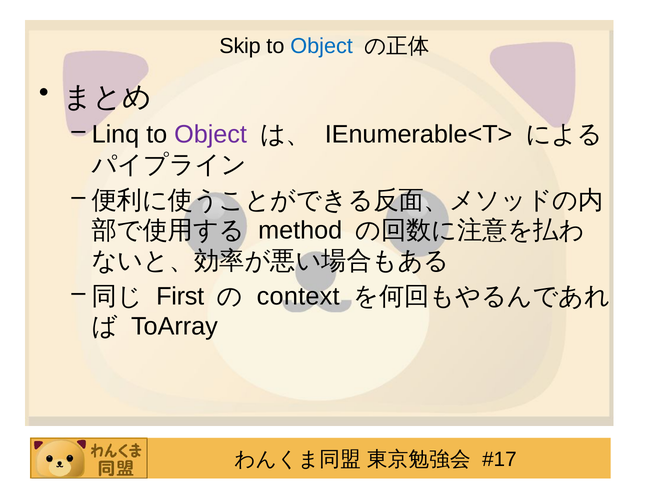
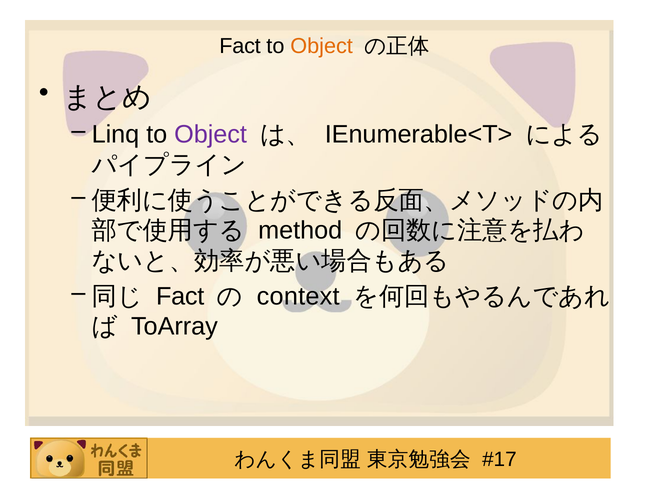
Skip at (240, 46): Skip -> Fact
Object at (322, 46) colour: blue -> orange
First at (180, 296): First -> Fact
